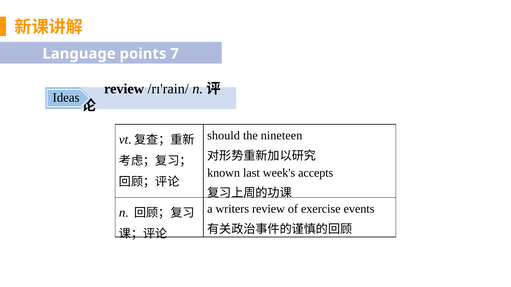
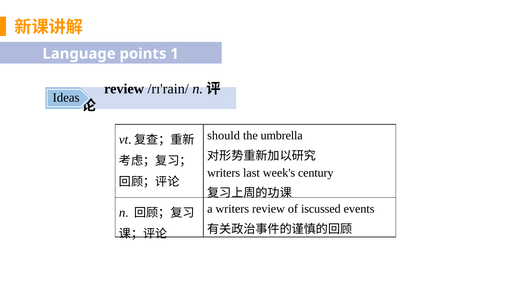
7: 7 -> 1
nineteen: nineteen -> umbrella
known at (224, 173): known -> writers
accepts: accepts -> century
exercise: exercise -> iscussed
